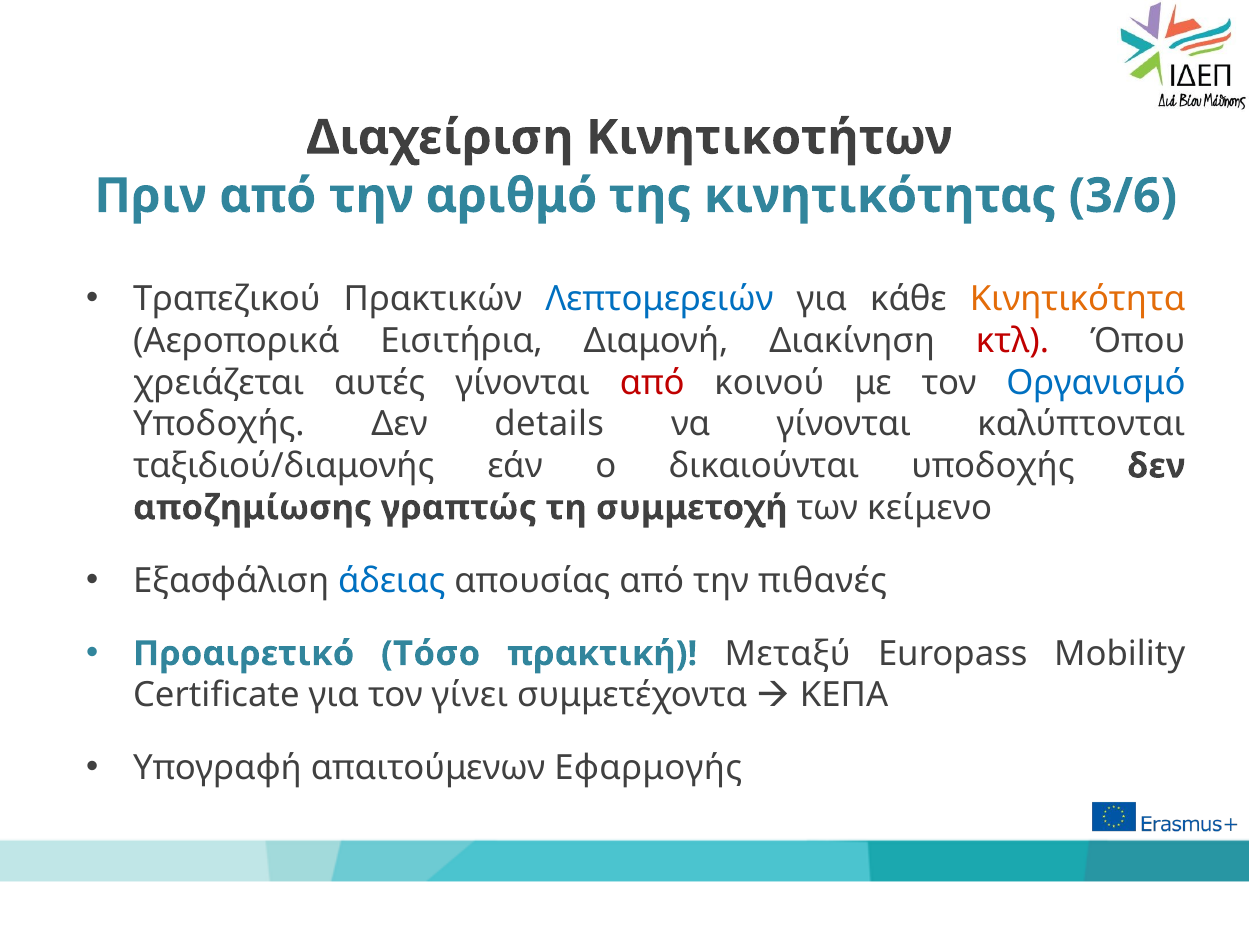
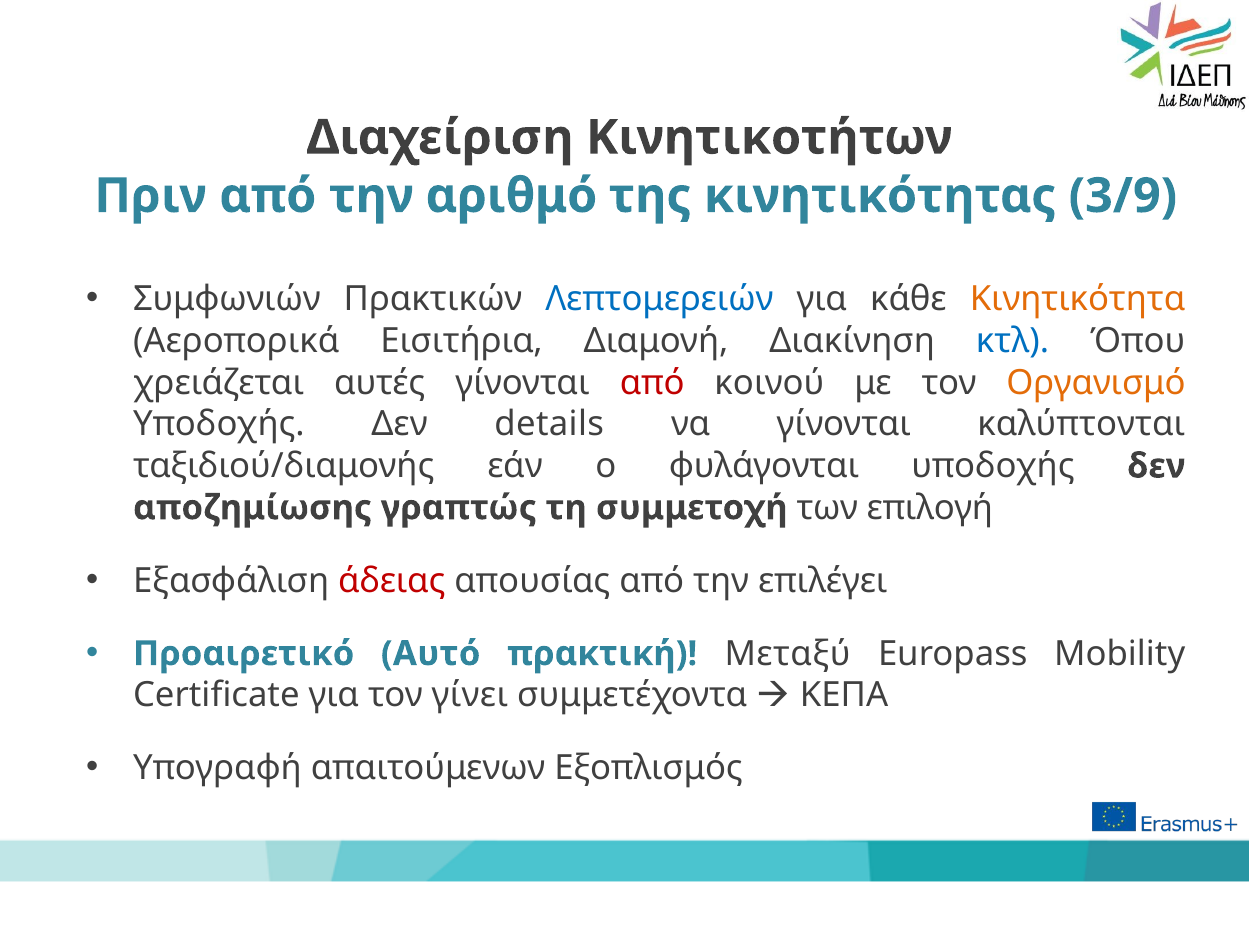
3/6: 3/6 -> 3/9
Τραπεζικού: Τραπεζικού -> Συμφωνιών
κτλ colour: red -> blue
Οργανισμό colour: blue -> orange
δικαιούνται: δικαιούνται -> φυλάγονται
κείμενο: κείμενο -> επιλογή
άδειας colour: blue -> red
πιθανές: πιθανές -> επιλέγει
Τόσο: Τόσο -> Αυτό
Εφαρμογής: Εφαρμογής -> Εξοπλισμός
